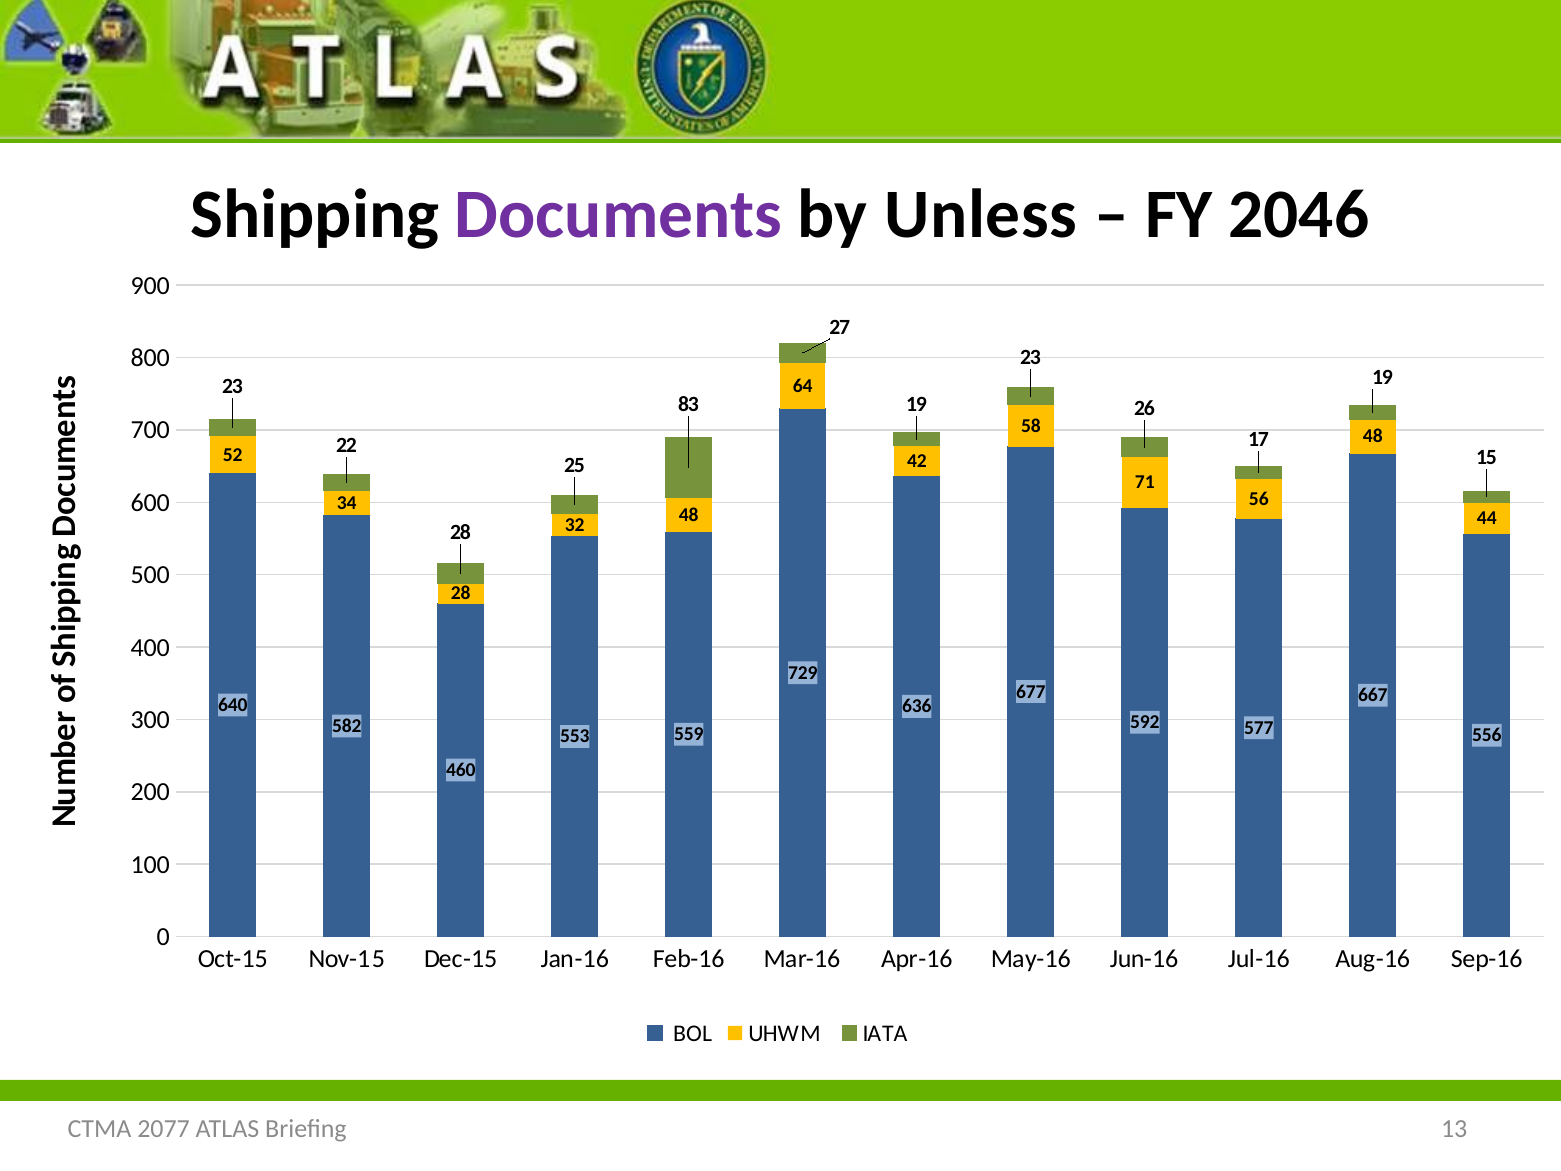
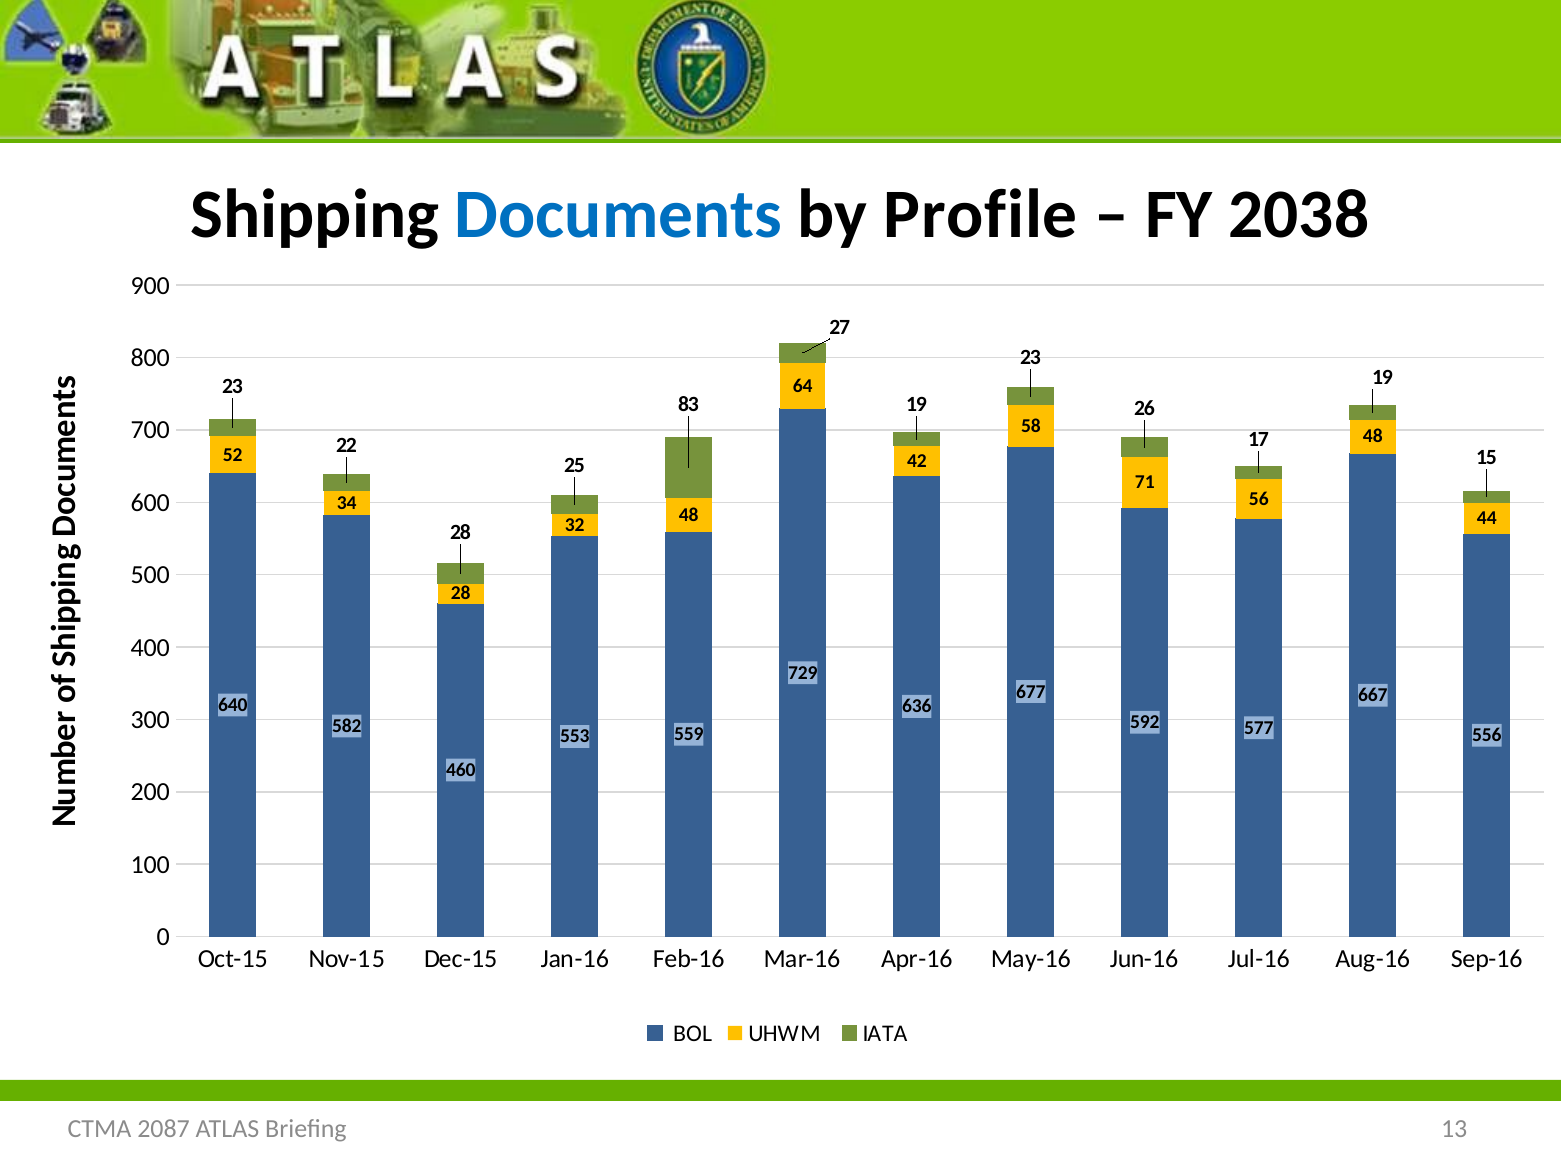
Documents colour: purple -> blue
Unless: Unless -> Profile
2046: 2046 -> 2038
2077: 2077 -> 2087
